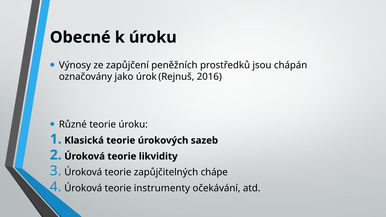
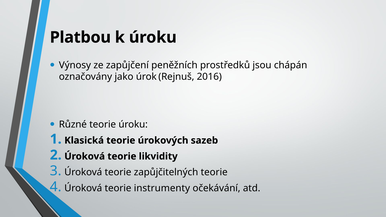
Obecné: Obecné -> Platbou
zapůjčitelných chápe: chápe -> teorie
